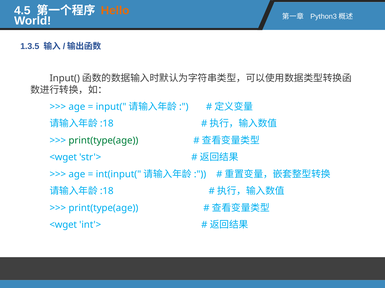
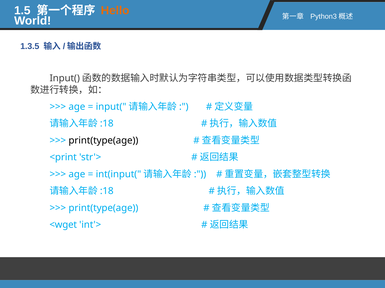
4.5: 4.5 -> 1.5
print(type(age at (103, 141) colour: green -> black
<wget at (63, 158): <wget -> <print
